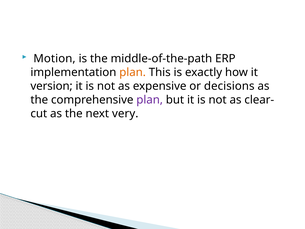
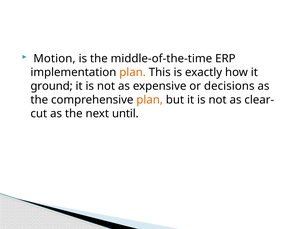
middle-of-the-path: middle-of-the-path -> middle-of-the-time
version: version -> ground
plan at (150, 100) colour: purple -> orange
very: very -> until
